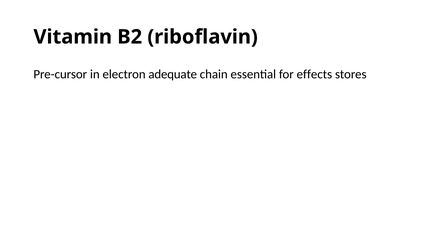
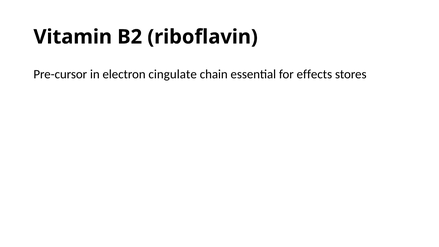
adequate: adequate -> cingulate
